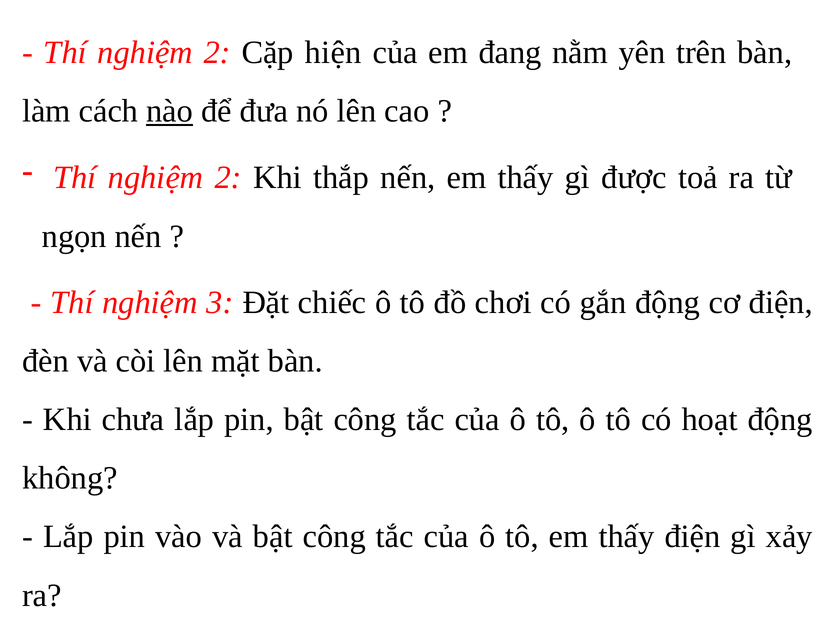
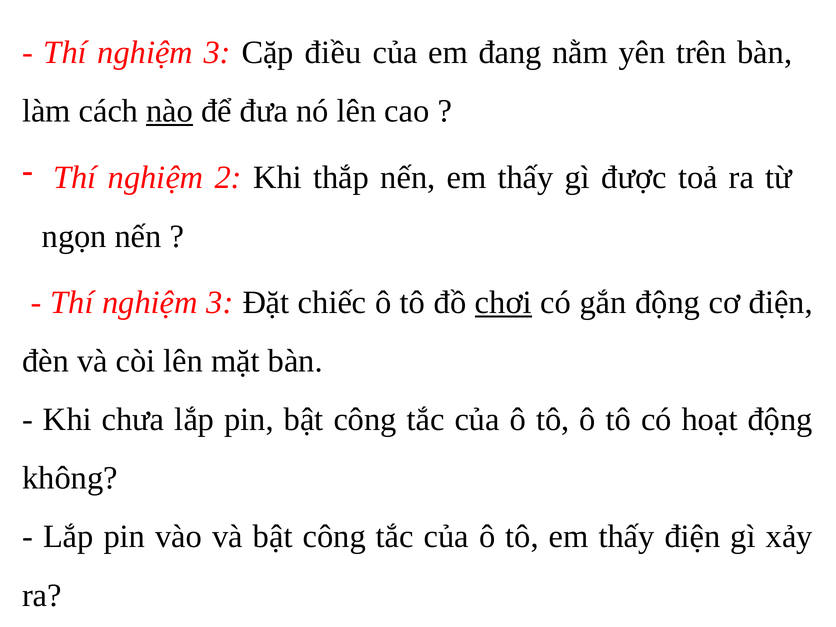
2 at (217, 52): 2 -> 3
hiện: hiện -> điều
chơi underline: none -> present
